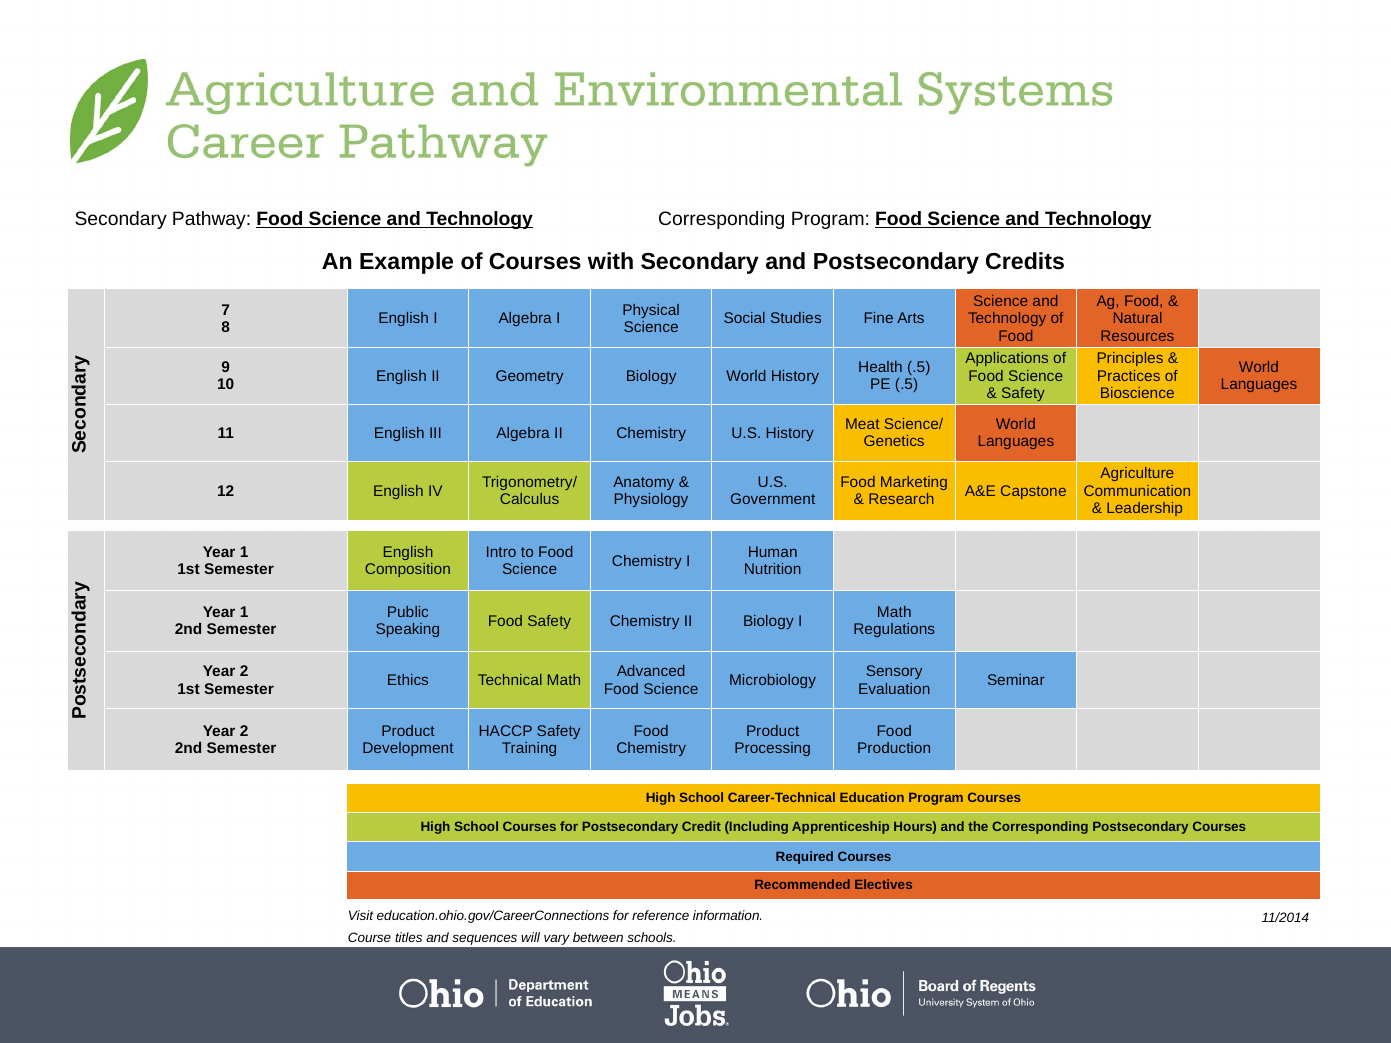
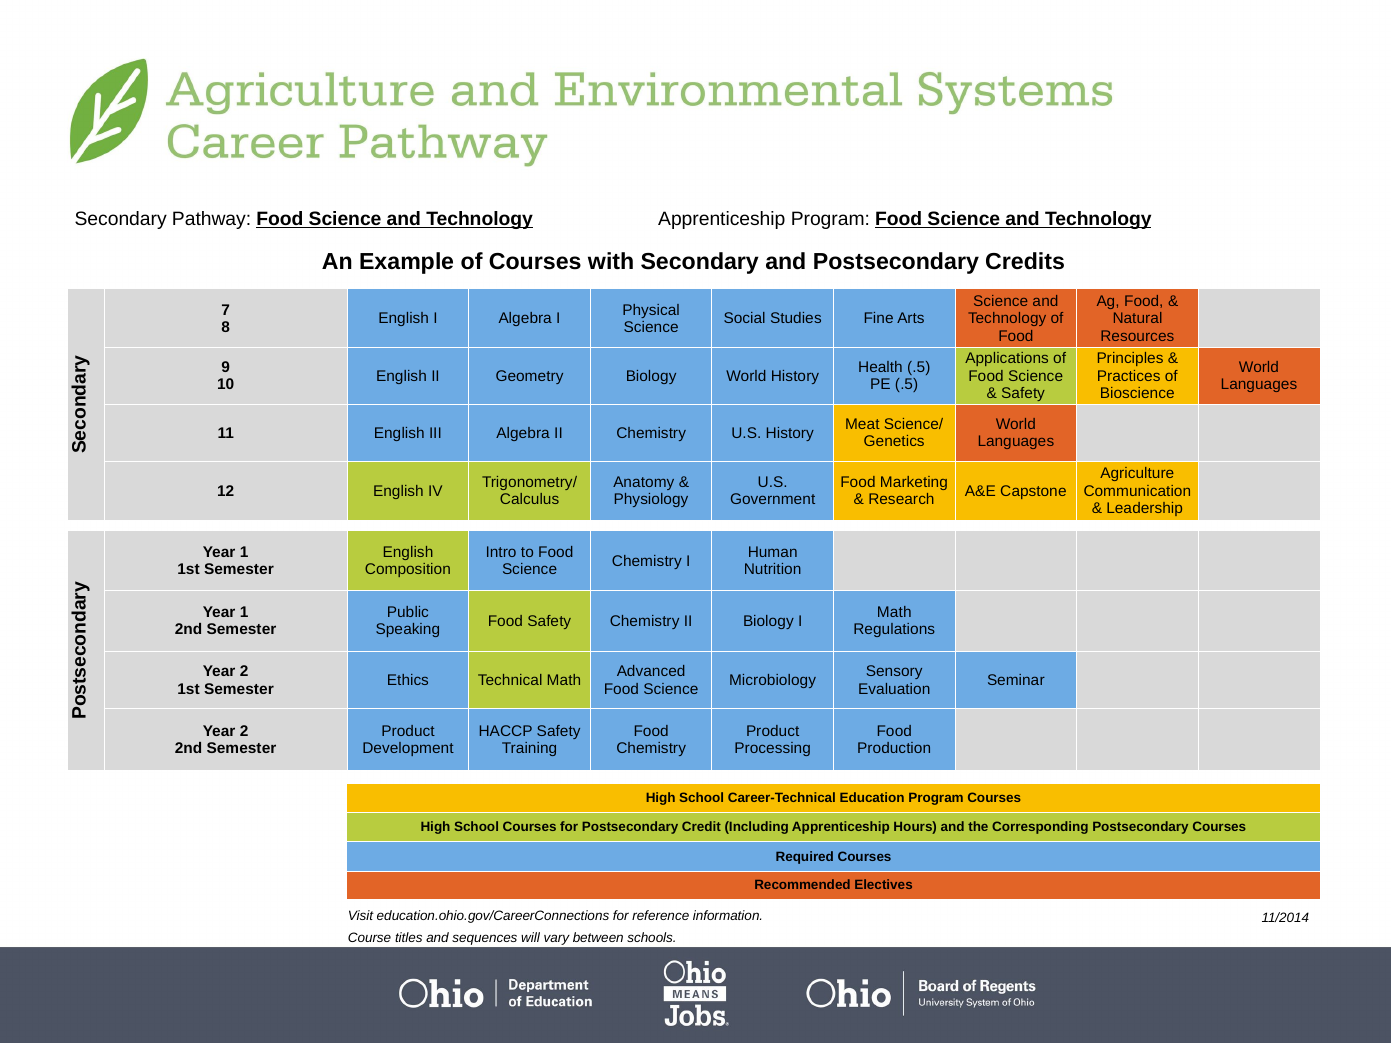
Technology Corresponding: Corresponding -> Apprenticeship
